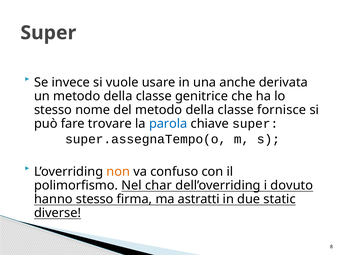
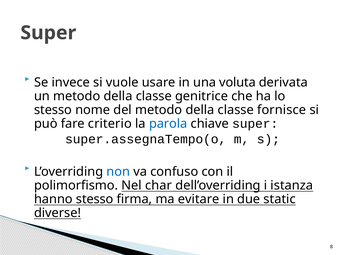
anche: anche -> voluta
trovare: trovare -> criterio
non colour: orange -> blue
dovuto: dovuto -> istanza
astratti: astratti -> evitare
